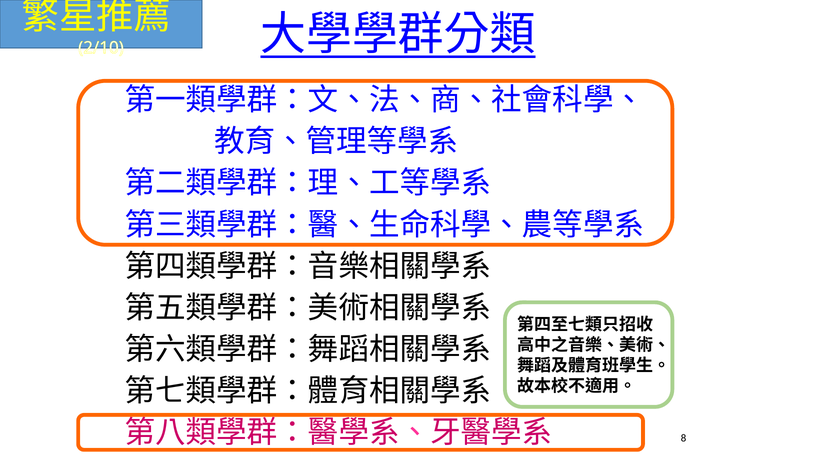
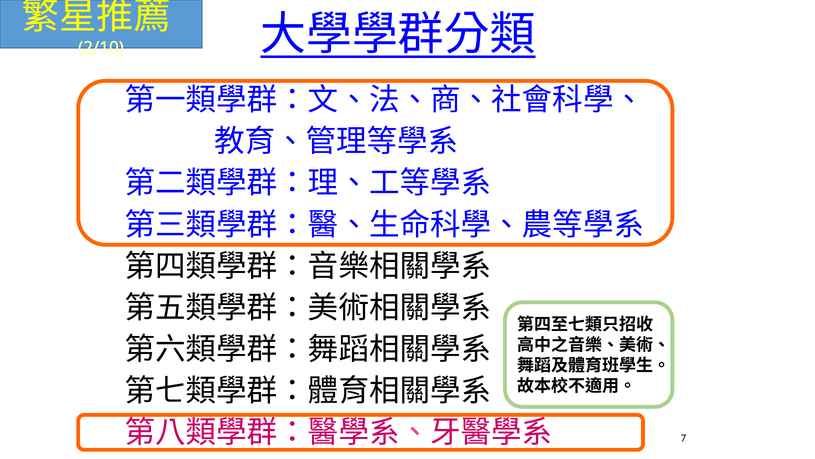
8: 8 -> 7
